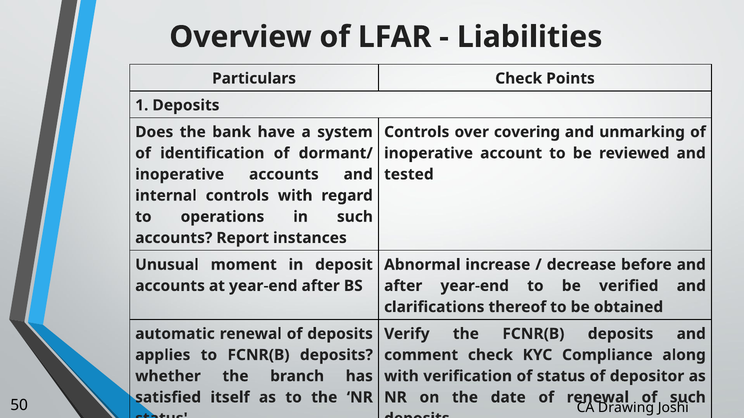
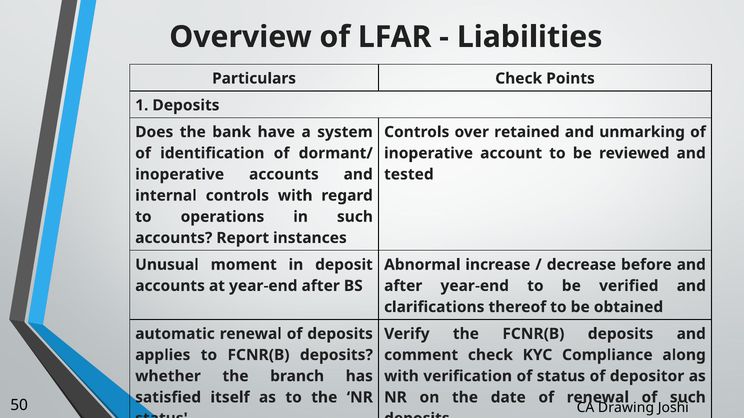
covering: covering -> retained
